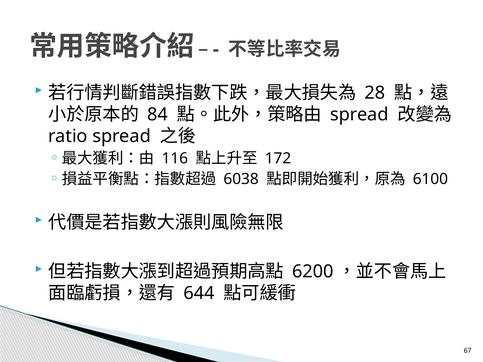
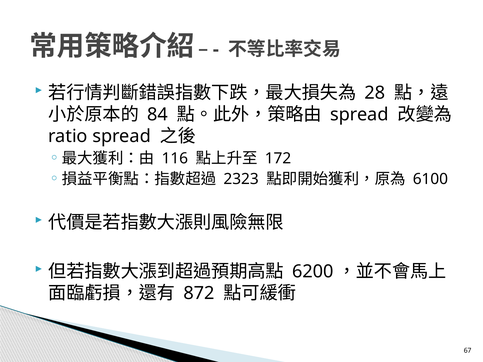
6038: 6038 -> 2323
644: 644 -> 872
